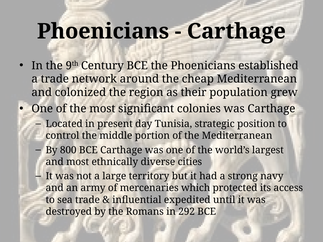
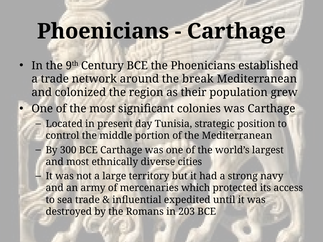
cheap: cheap -> break
800: 800 -> 300
292: 292 -> 203
